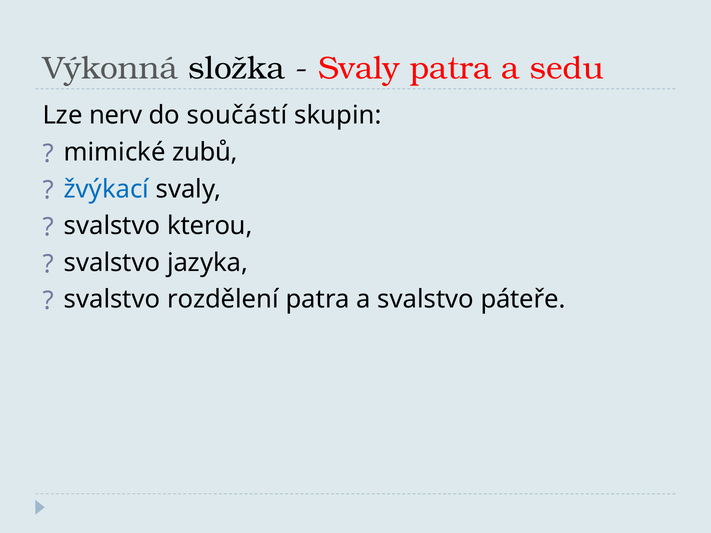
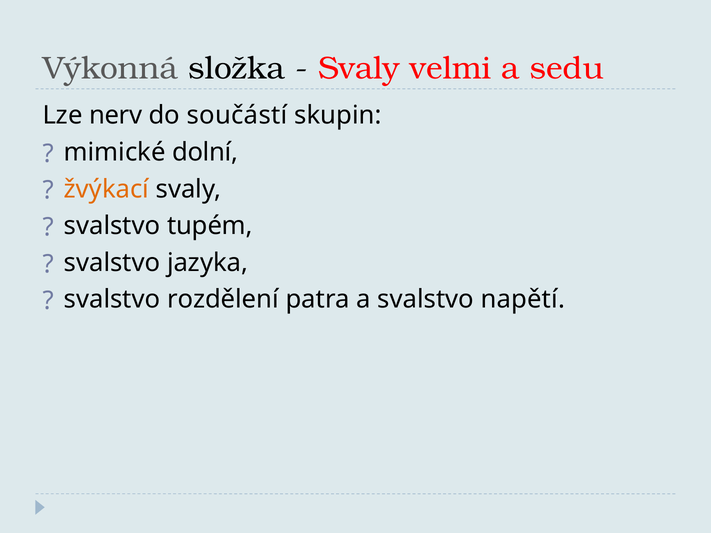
Svaly patra: patra -> velmi
zubů: zubů -> dolní
žvýkací colour: blue -> orange
kterou: kterou -> tupém
páteře: páteře -> napětí
